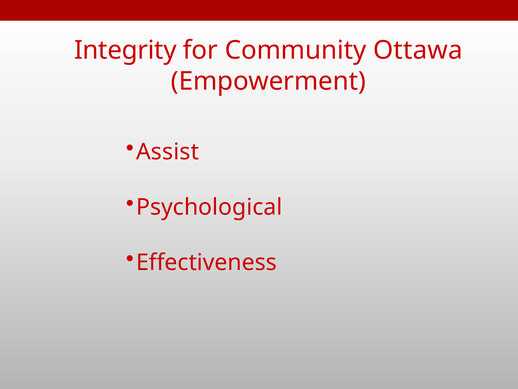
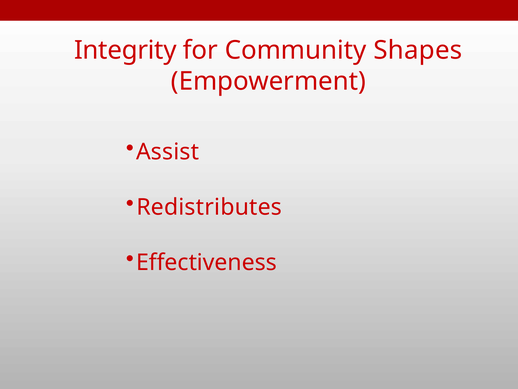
Ottawa: Ottawa -> Shapes
Psychological: Psychological -> Redistributes
